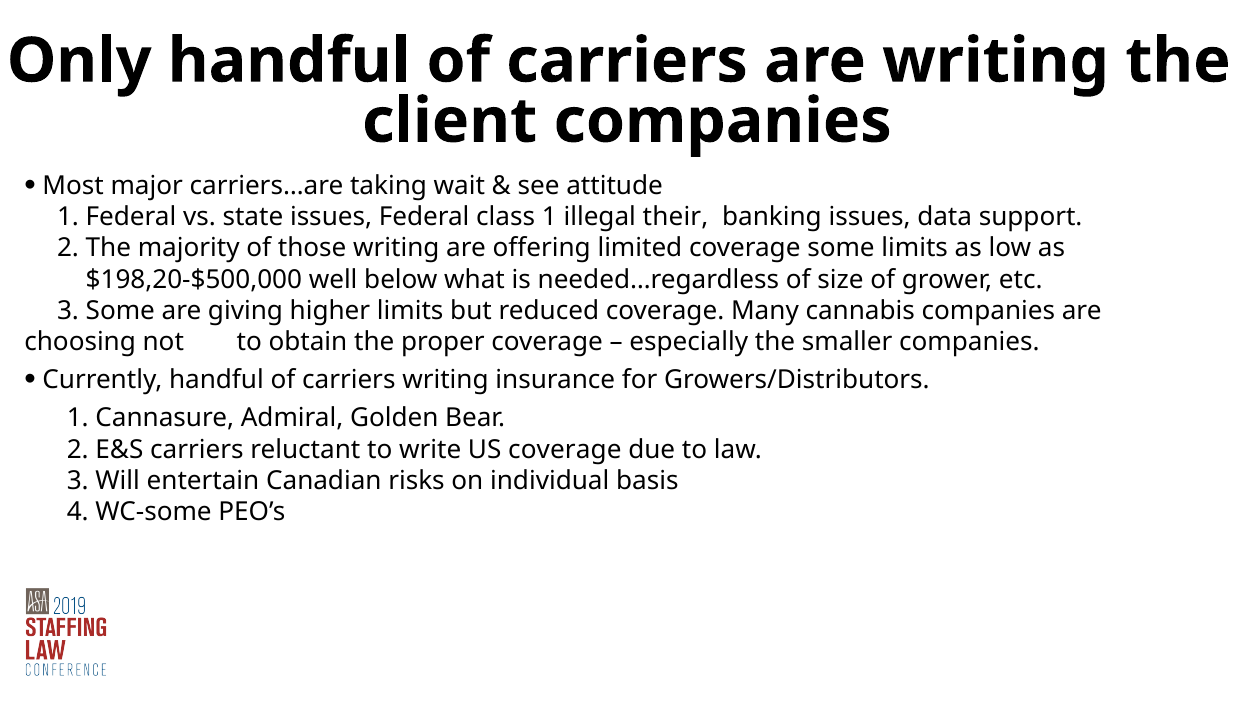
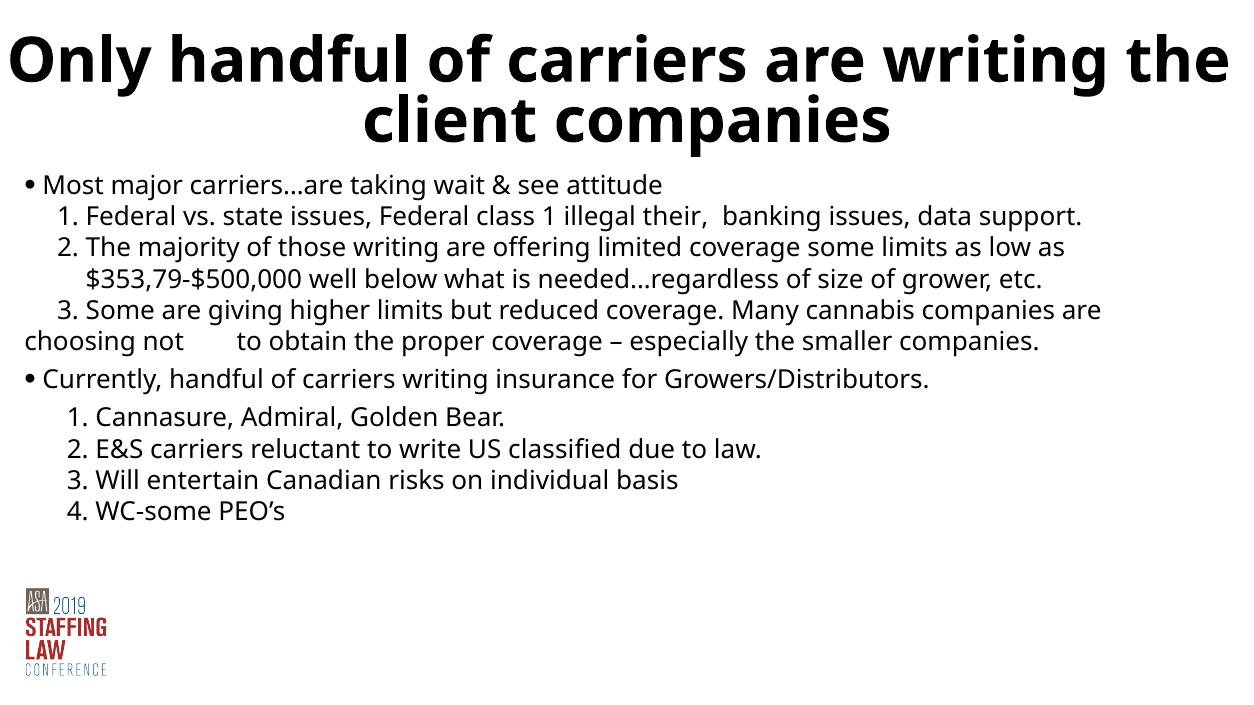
$198,20-$500,000: $198,20-$500,000 -> $353,79-$500,000
US coverage: coverage -> classified
